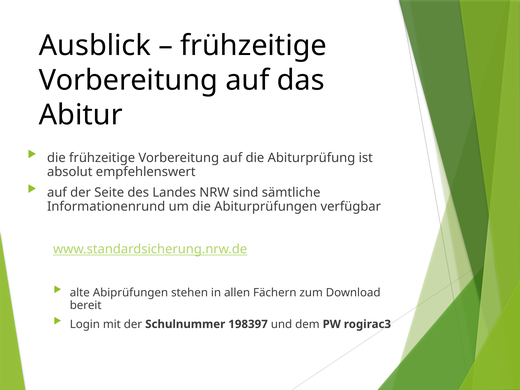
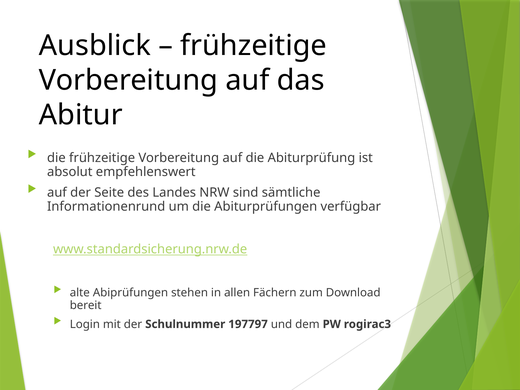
198397: 198397 -> 197797
